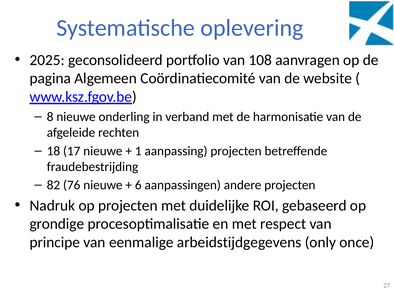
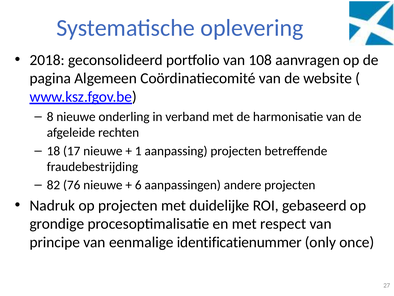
2025: 2025 -> 2018
arbeidstijdgegevens: arbeidstijdgegevens -> identificatienummer
